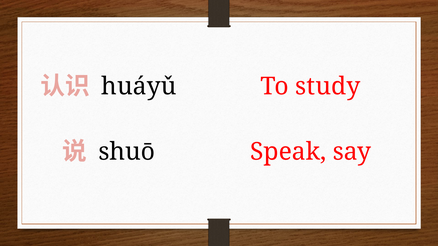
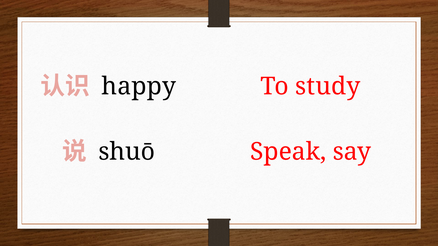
huáyǔ: huáyǔ -> happy
